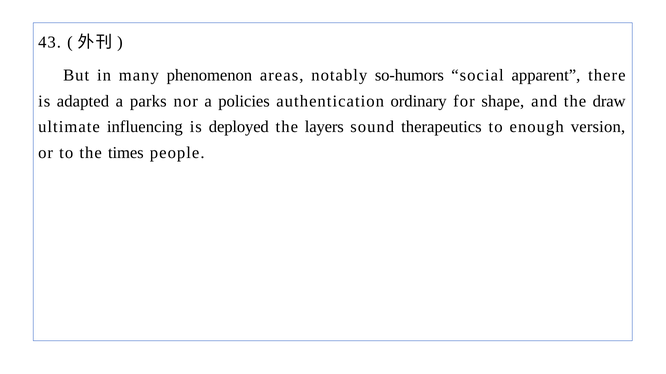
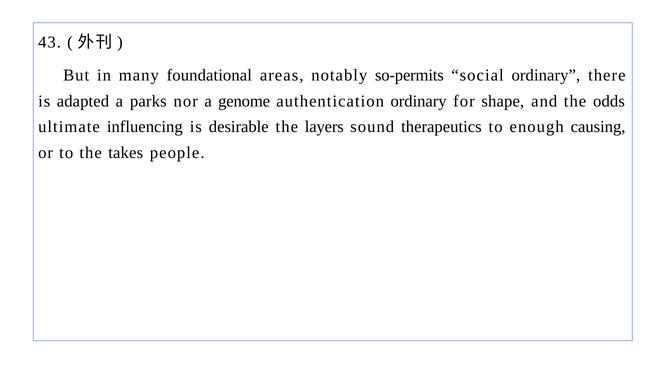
phenomenon: phenomenon -> foundational
so-humors: so-humors -> so-permits
social apparent: apparent -> ordinary
policies: policies -> genome
draw: draw -> odds
deployed: deployed -> desirable
version: version -> causing
times: times -> takes
